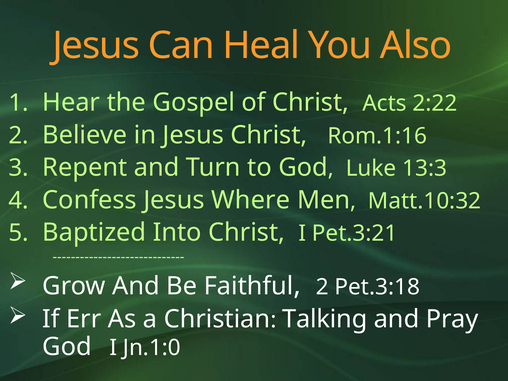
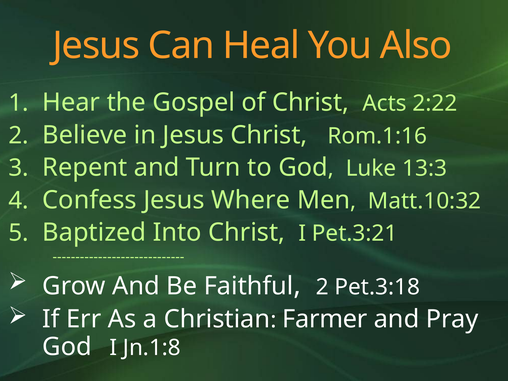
Talking: Talking -> Farmer
Jn.1:0: Jn.1:0 -> Jn.1:8
